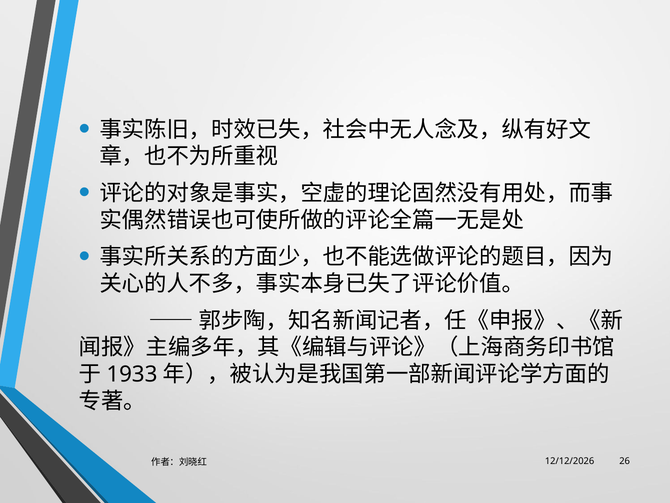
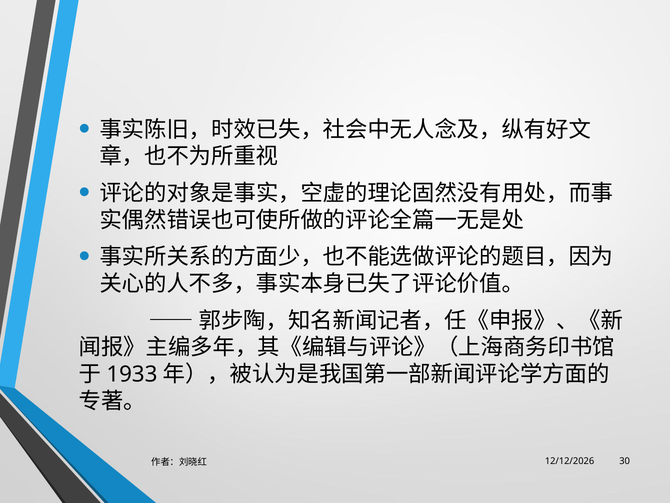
26: 26 -> 30
